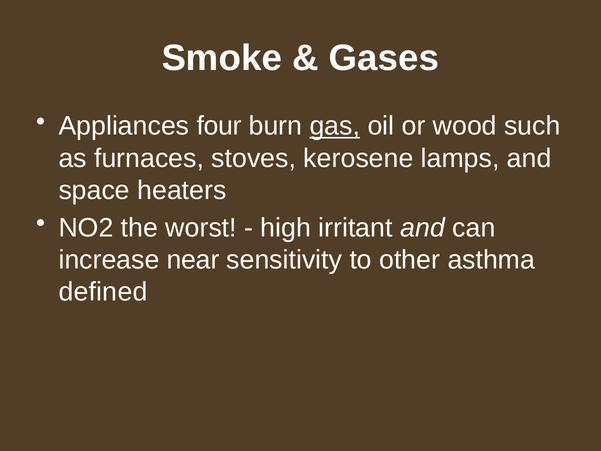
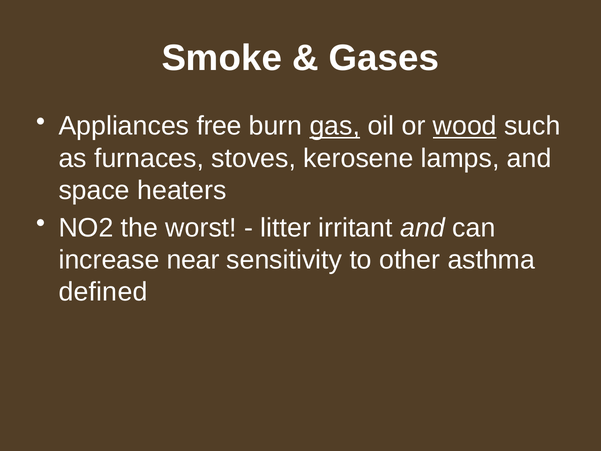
four: four -> free
wood underline: none -> present
high: high -> litter
